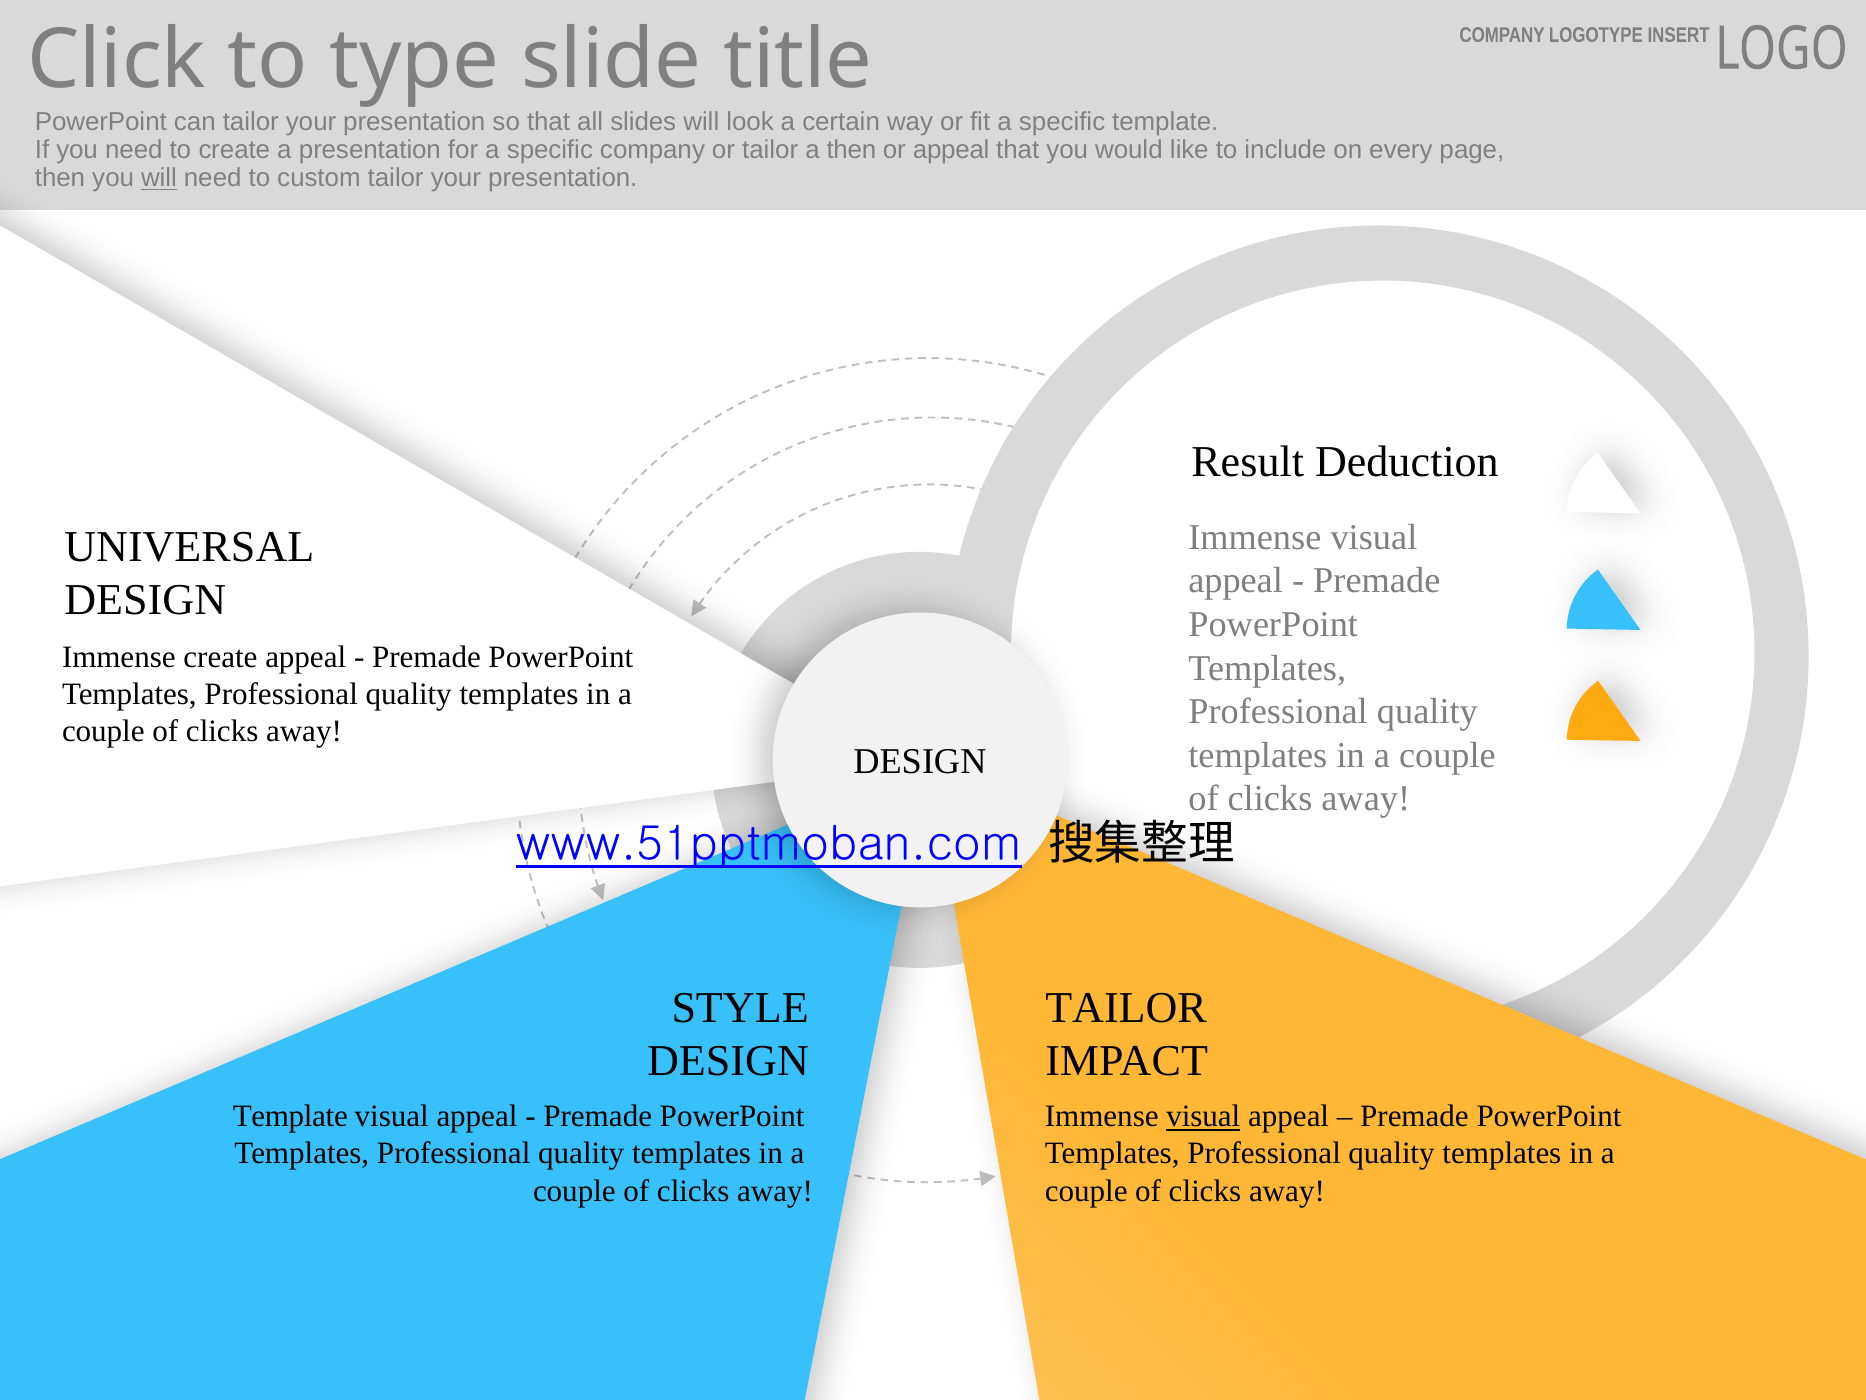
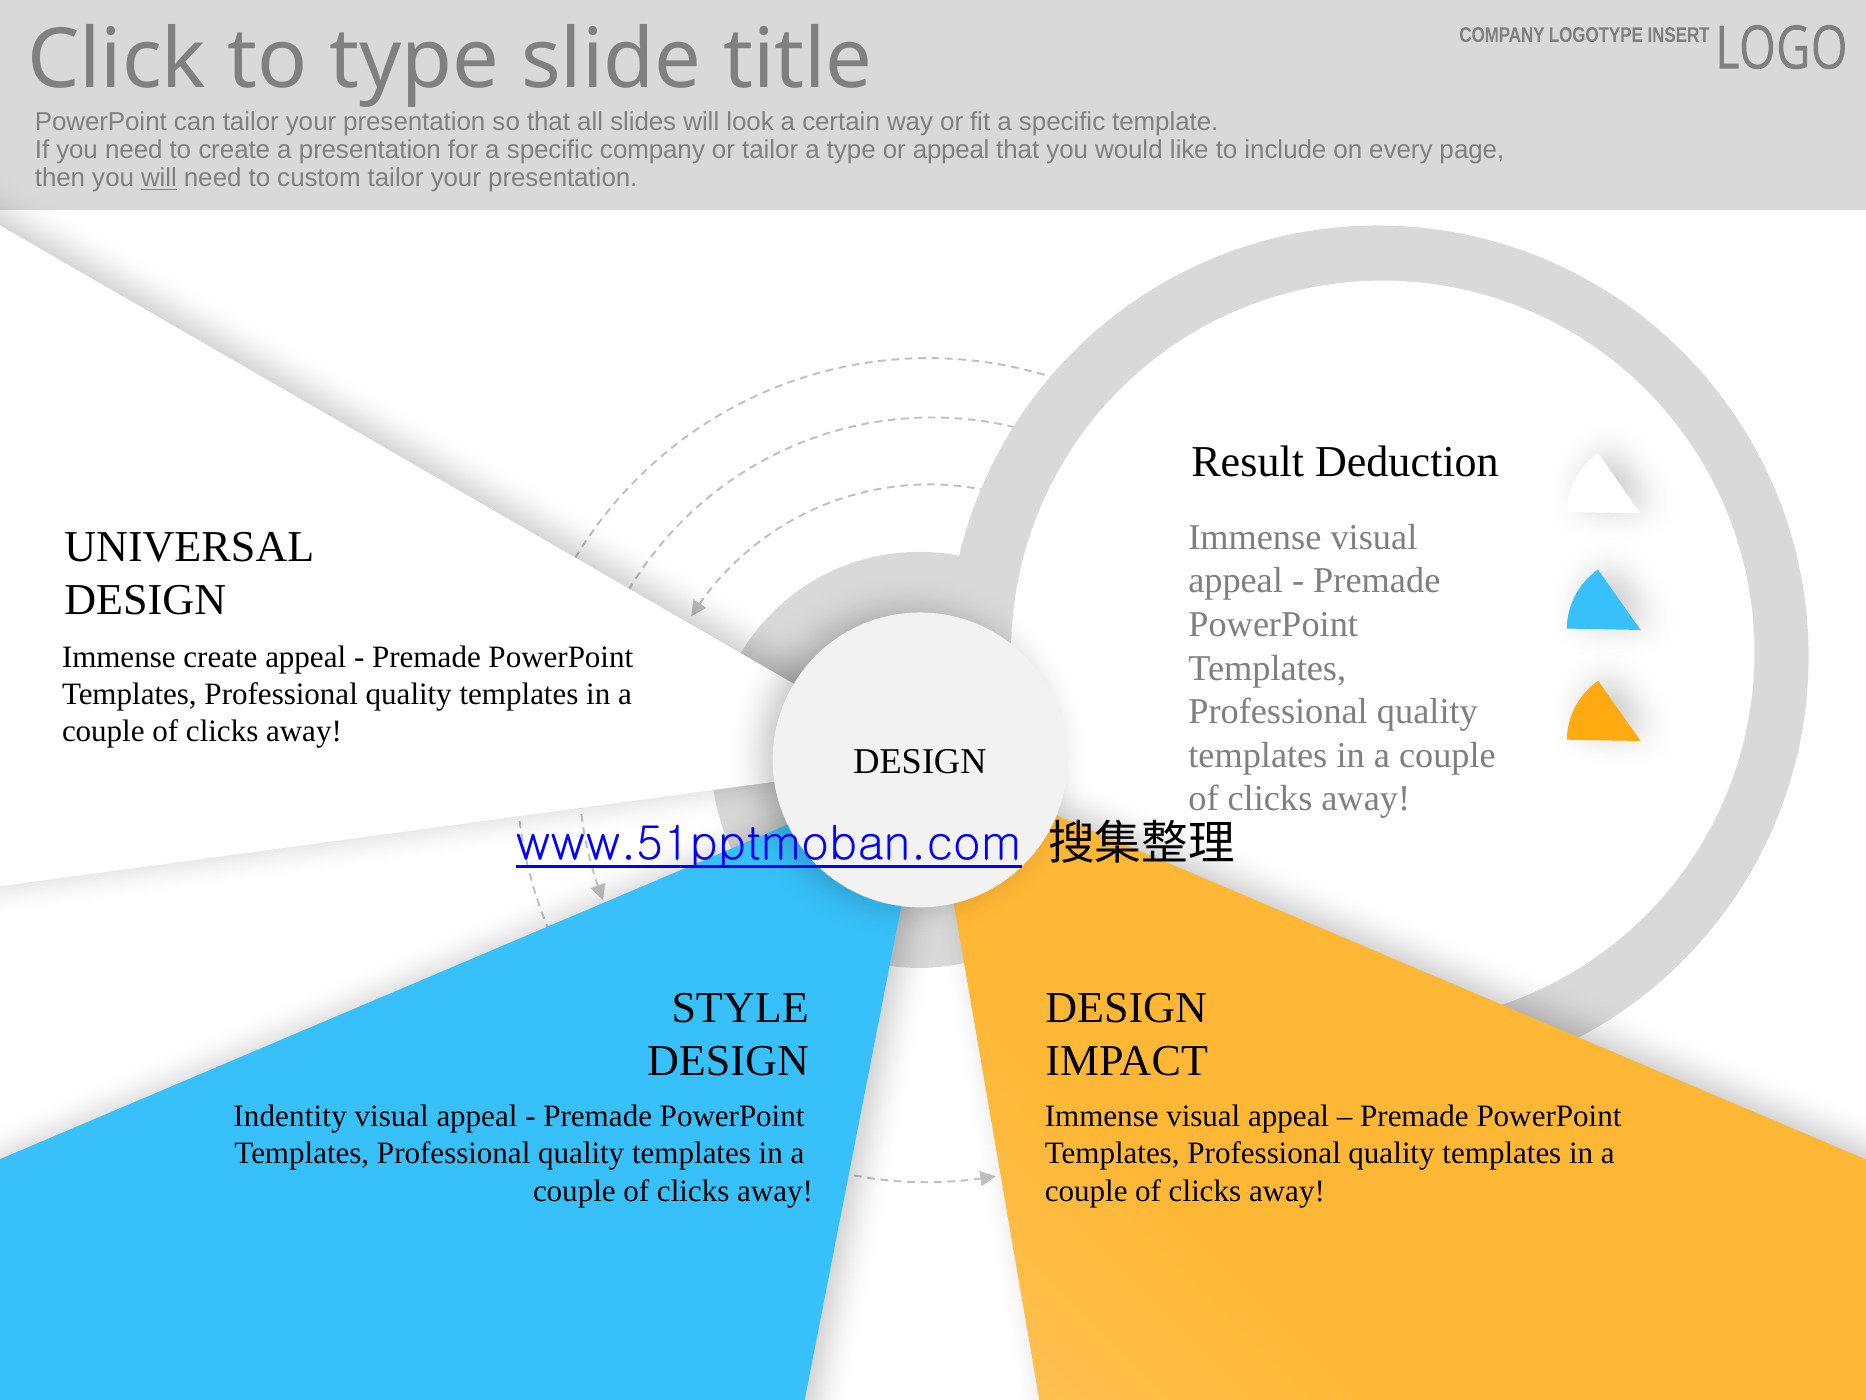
a then: then -> type
TAILOR at (1126, 1007): TAILOR -> DESIGN
Template at (290, 1116): Template -> Indentity
visual at (1203, 1116) underline: present -> none
